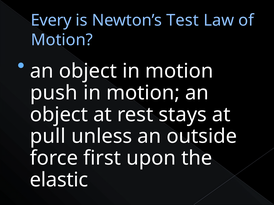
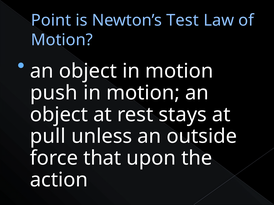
Every: Every -> Point
first: first -> that
elastic: elastic -> action
